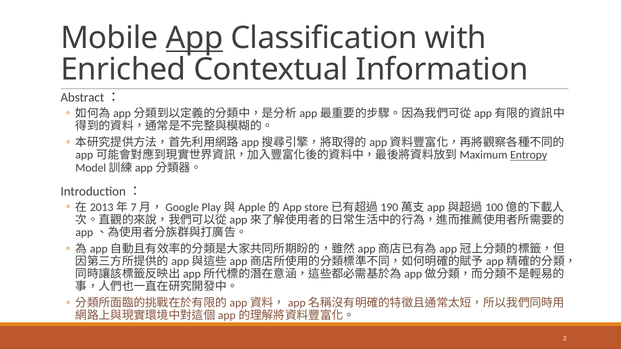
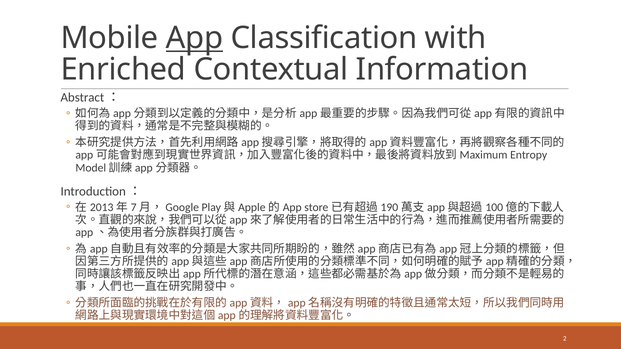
Entropy underline: present -> none
